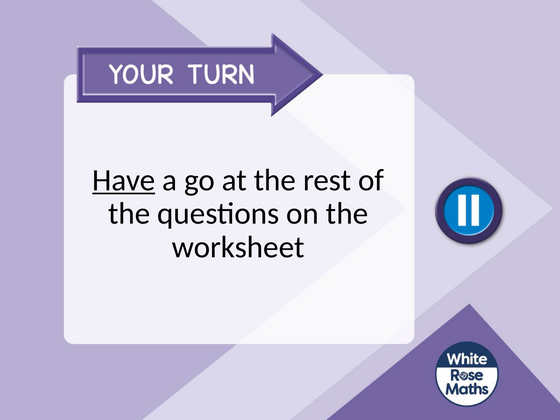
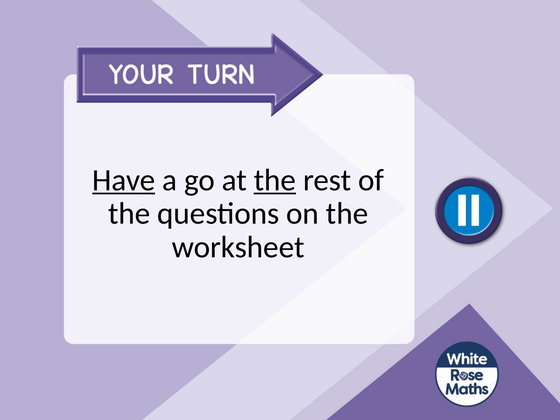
the at (275, 180) underline: none -> present
